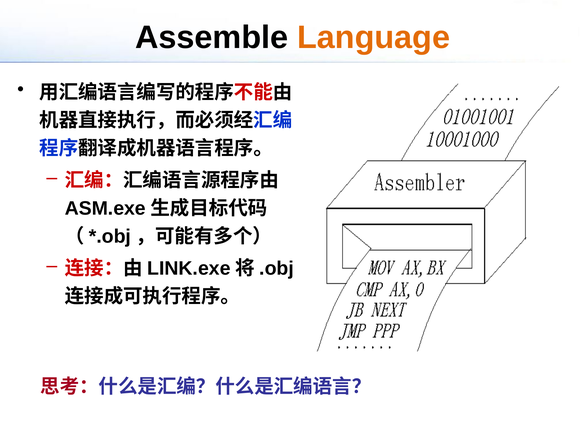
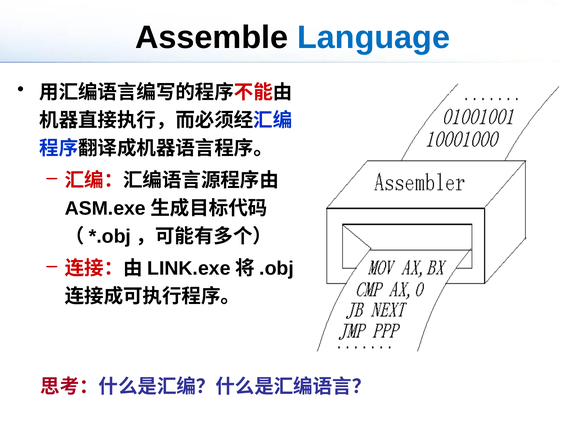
Language colour: orange -> blue
